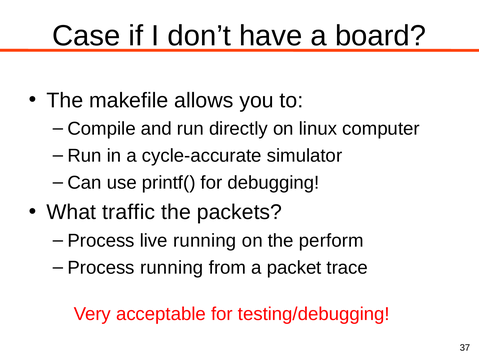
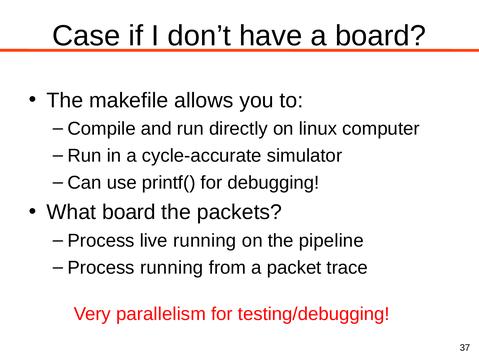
What traffic: traffic -> board
perform: perform -> pipeline
acceptable: acceptable -> parallelism
